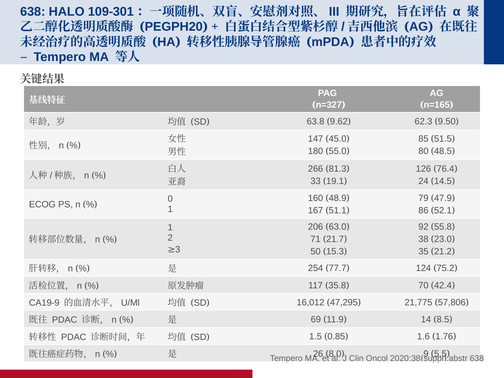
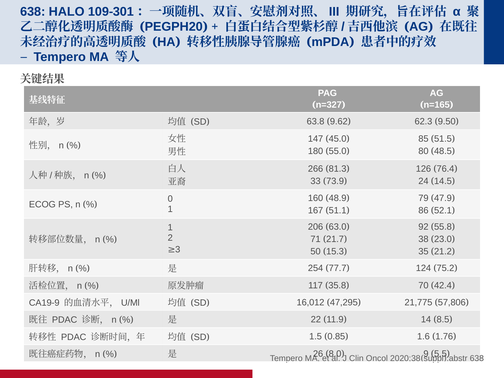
19.1: 19.1 -> 73.9
69: 69 -> 22
